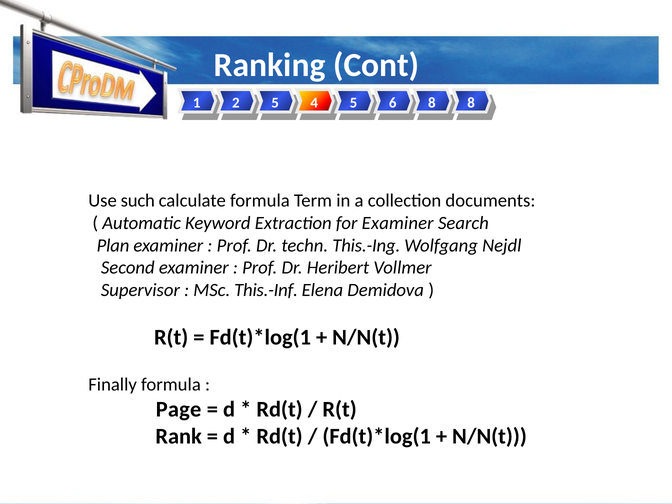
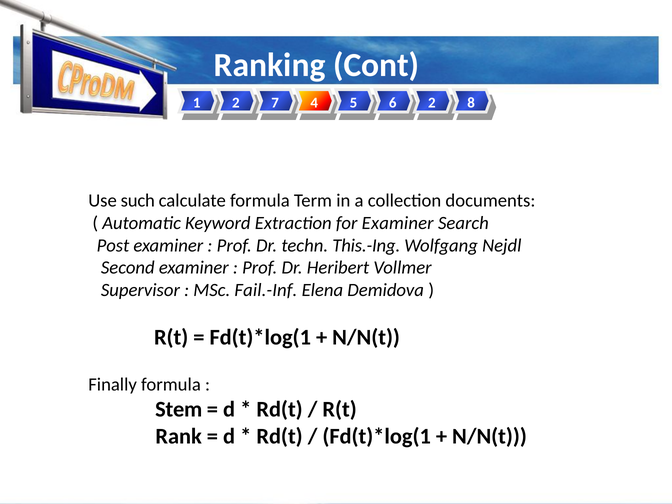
2 5: 5 -> 7
6 8: 8 -> 2
Plan: Plan -> Post
This.-Inf: This.-Inf -> Fail.-Inf
Page: Page -> Stem
